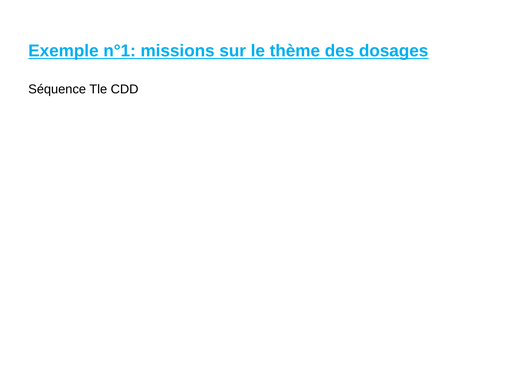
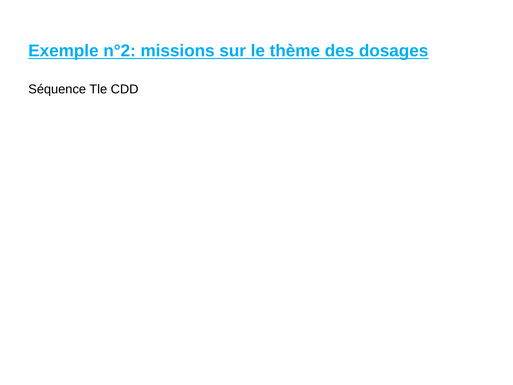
n°1: n°1 -> n°2
